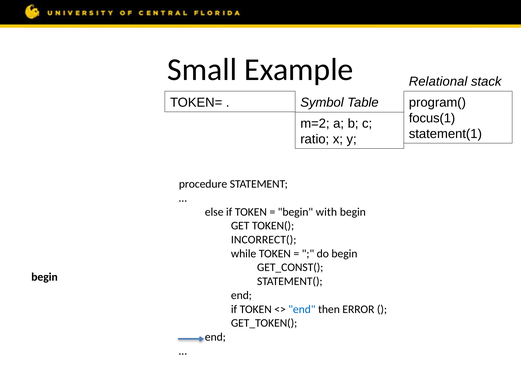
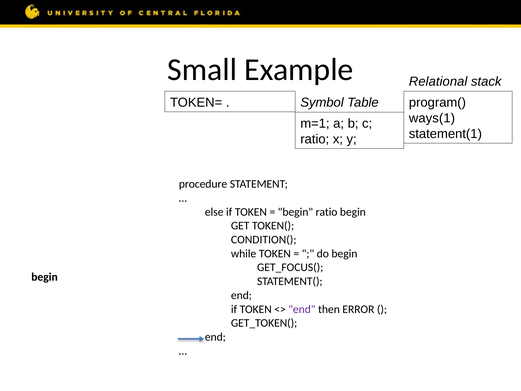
focus(1: focus(1 -> ways(1
m=2: m=2 -> m=1
begin with: with -> ratio
INCORRECT(: INCORRECT( -> CONDITION(
GET_CONST(: GET_CONST( -> GET_FOCUS(
end at (302, 309) colour: blue -> purple
